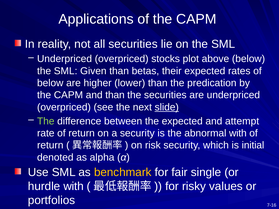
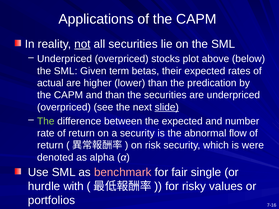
not underline: none -> present
Given than: than -> term
below at (50, 83): below -> actual
attempt: attempt -> number
abnormal with: with -> flow
initial: initial -> were
benchmark colour: yellow -> pink
